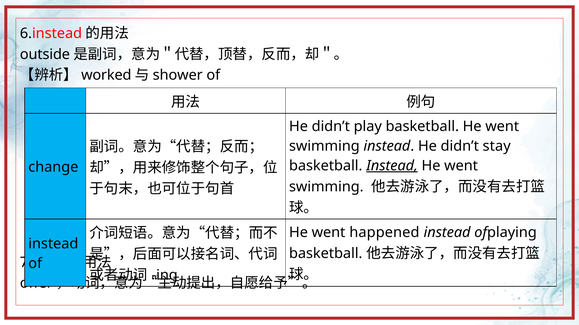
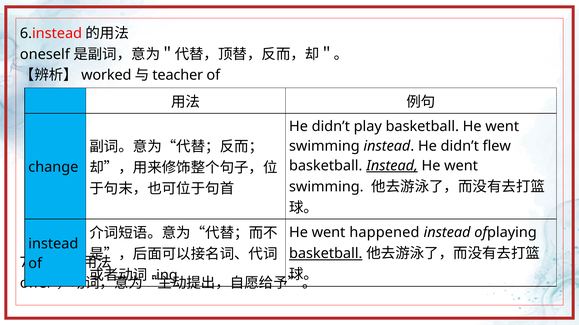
outside: outside -> oneself
shower: shower -> teacher
stay: stay -> flew
basketball at (326, 254) underline: none -> present
